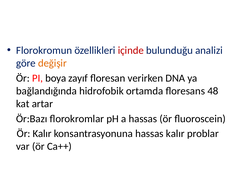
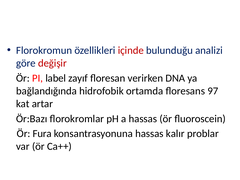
değişir colour: orange -> red
boya: boya -> label
48: 48 -> 97
Ör Kalır: Kalır -> Fura
